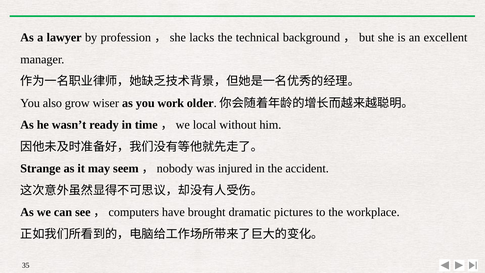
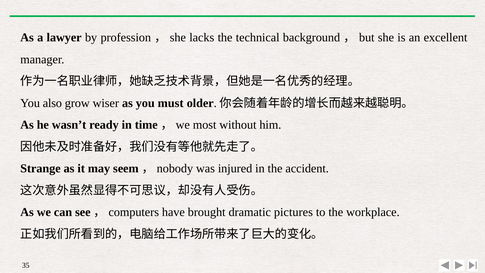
work: work -> must
local: local -> most
